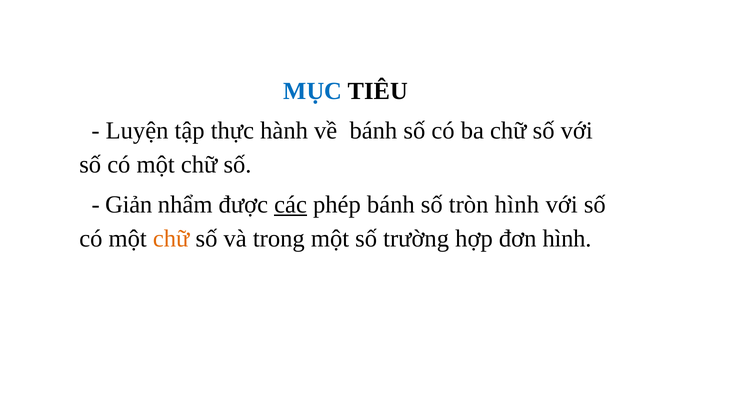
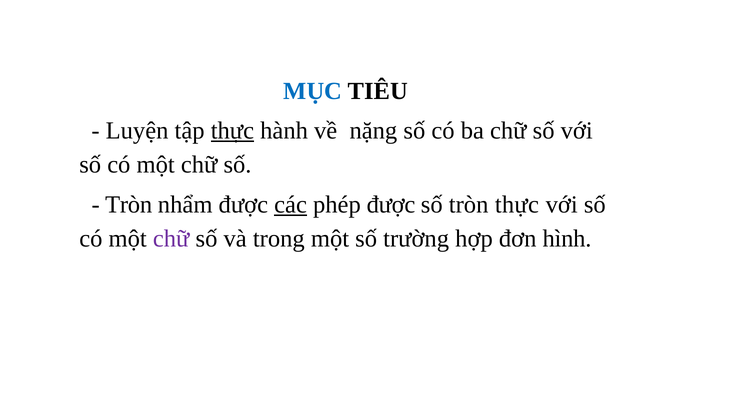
thực at (232, 130) underline: none -> present
về bánh: bánh -> nặng
Giản at (129, 204): Giản -> Tròn
phép bánh: bánh -> được
tròn hình: hình -> thực
chữ at (171, 238) colour: orange -> purple
